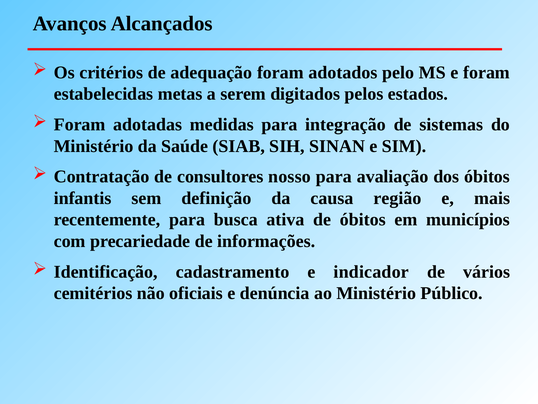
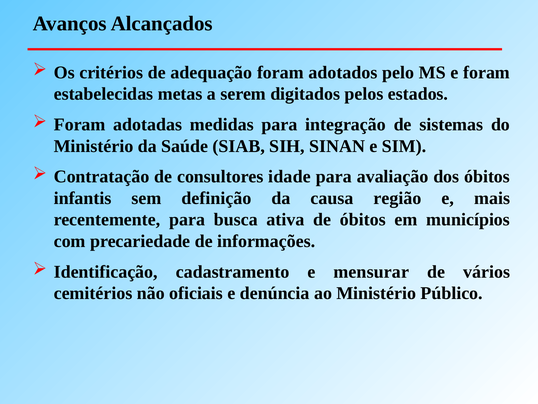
nosso: nosso -> idade
indicador: indicador -> mensurar
